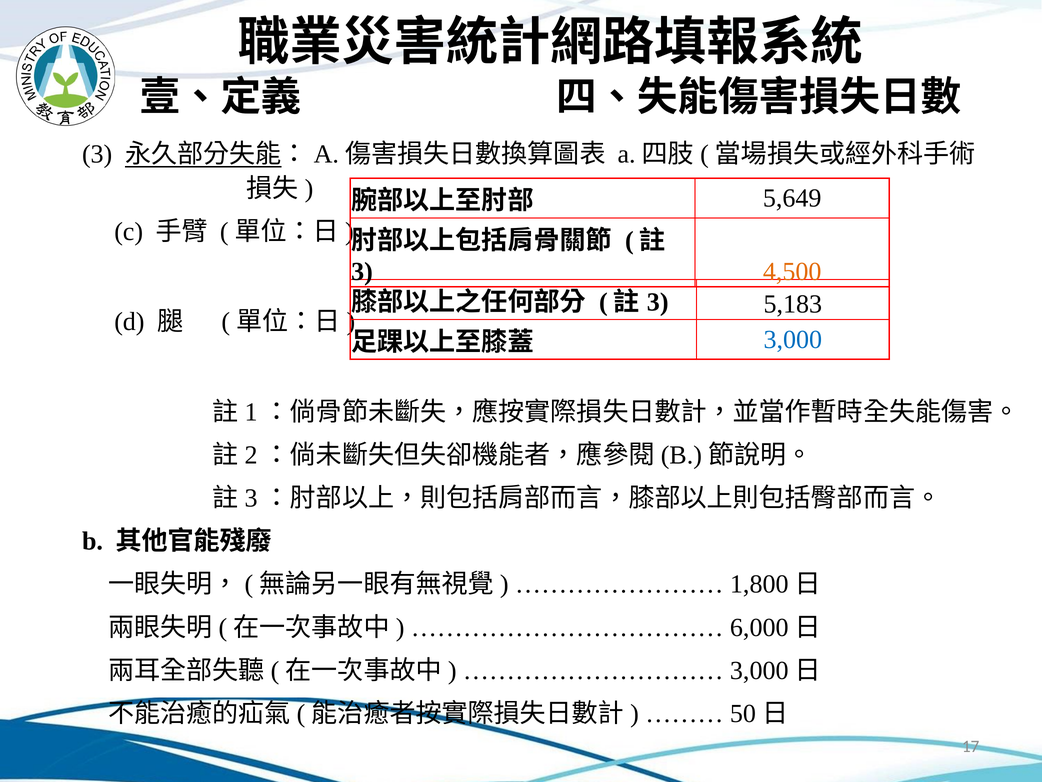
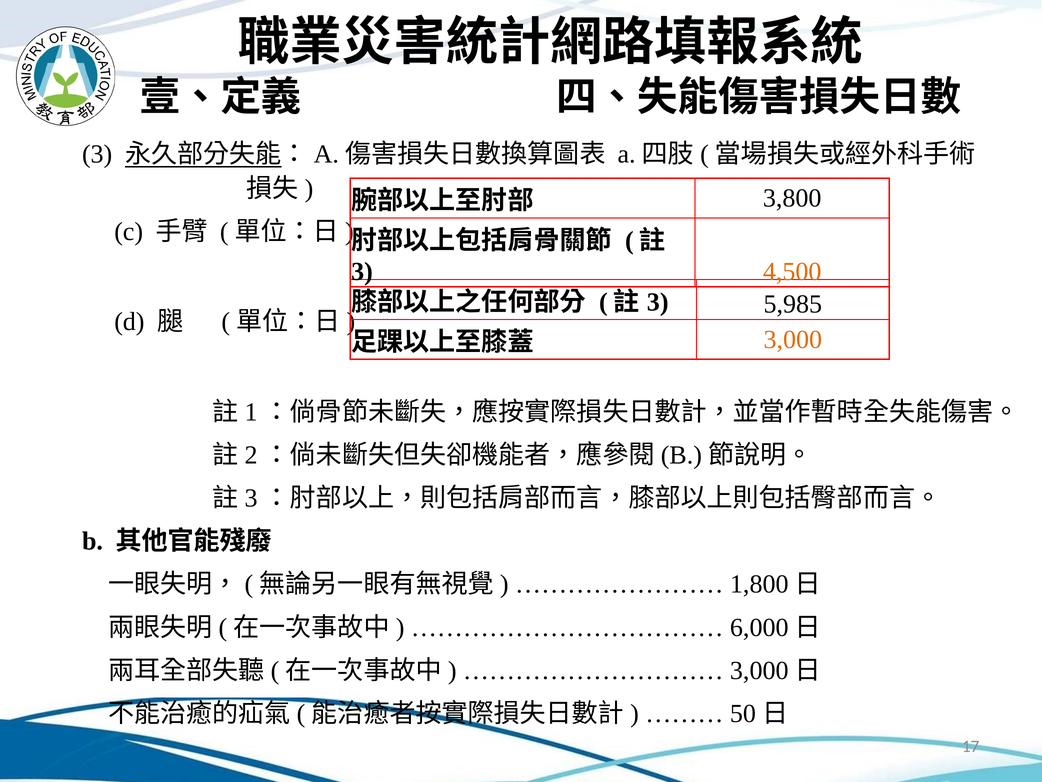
5,649: 5,649 -> 3,800
5,183: 5,183 -> 5,985
3,000 colour: blue -> orange
